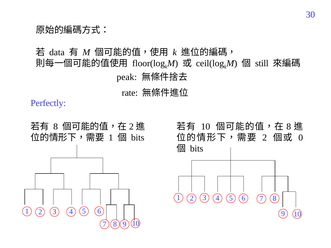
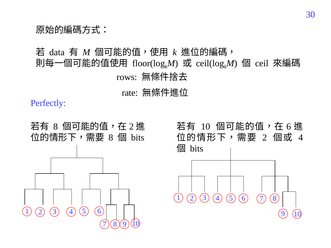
still: still -> ceil
peak: peak -> rows
8 at (289, 127): 8 -> 6
1 at (111, 138): 1 -> 8
0 at (301, 138): 0 -> 4
